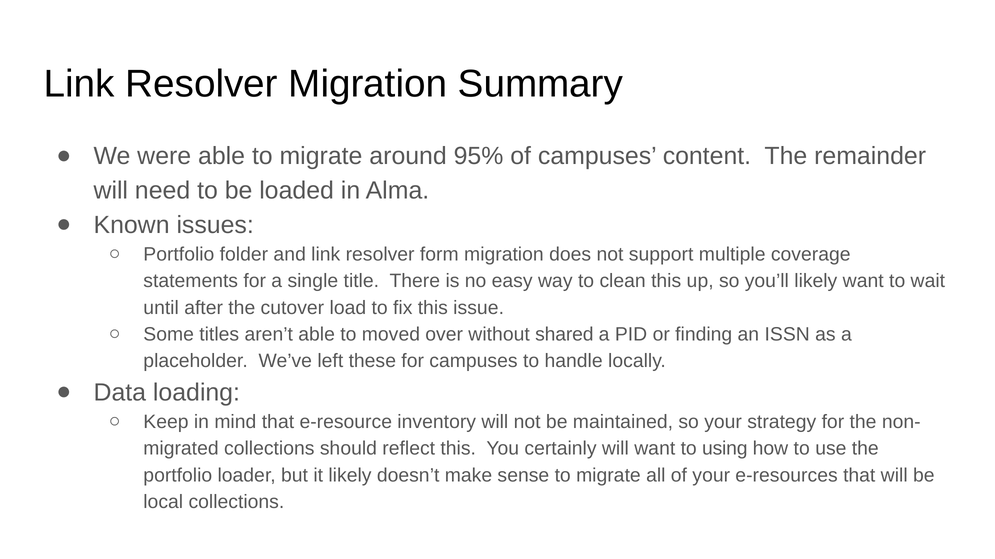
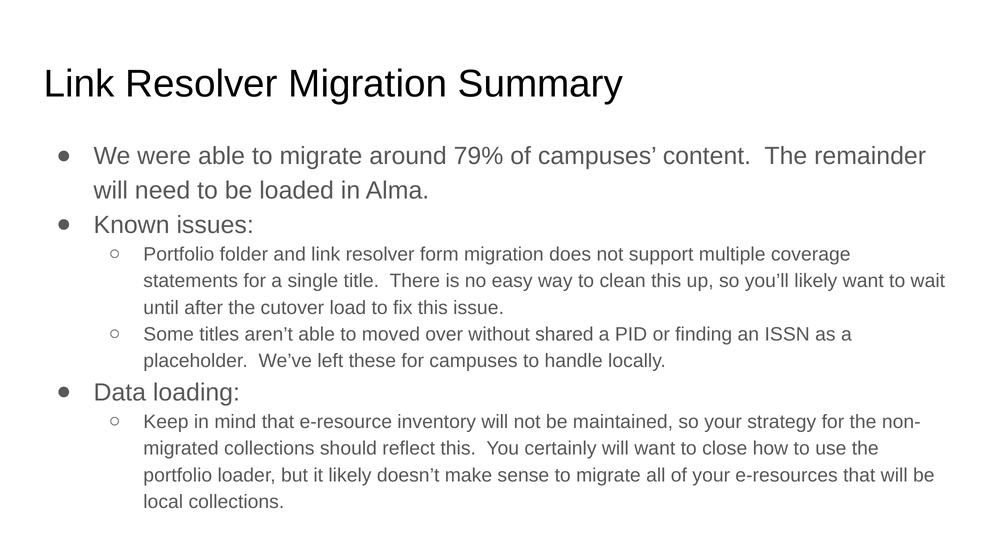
95%: 95% -> 79%
using: using -> close
